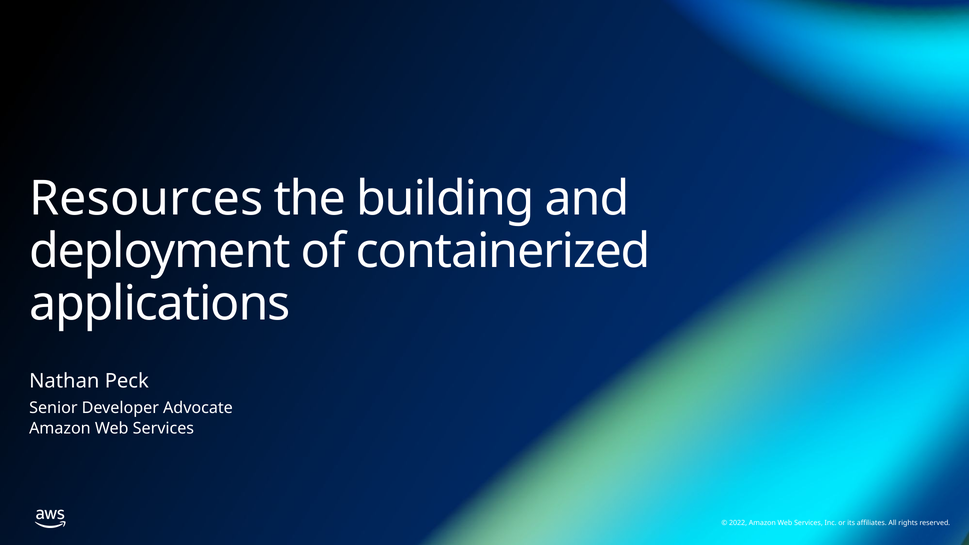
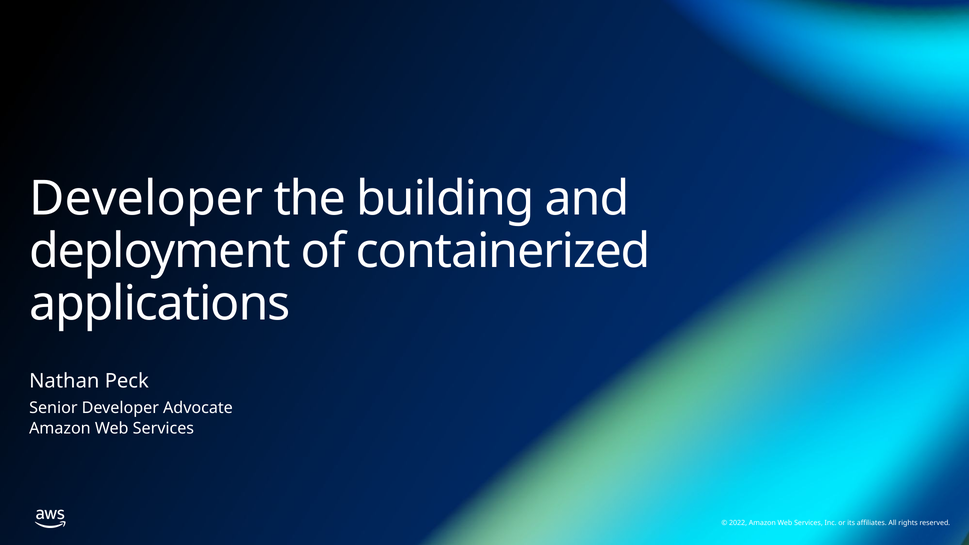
Resources at (146, 199): Resources -> Developer
